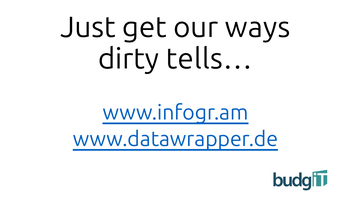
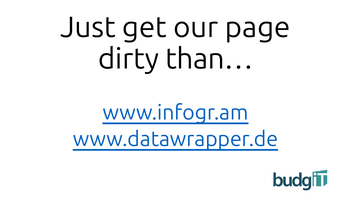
ways: ways -> page
tells…: tells… -> than…
